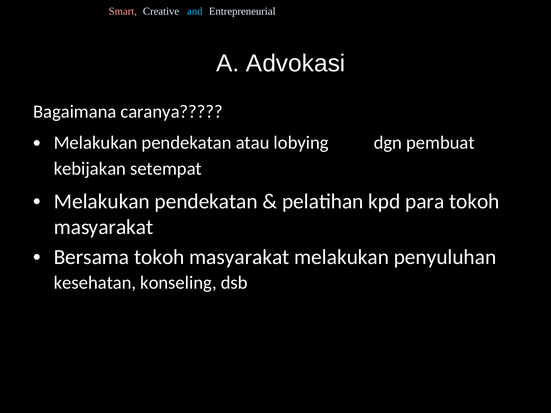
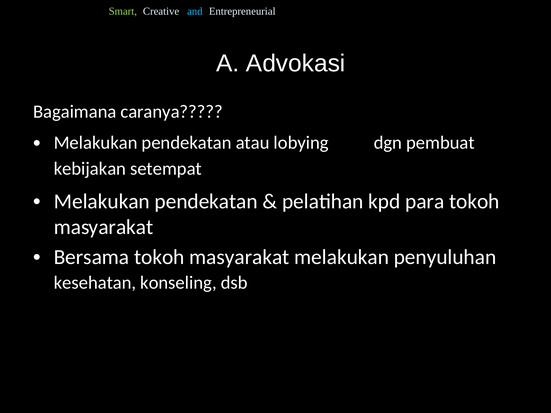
Smart colour: pink -> light green
